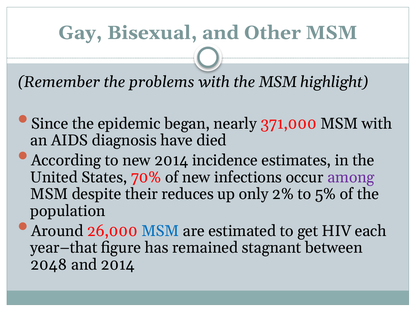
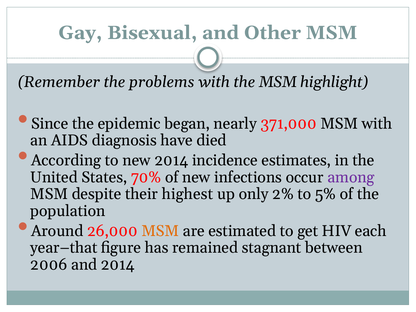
reduces: reduces -> highest
MSM at (160, 231) colour: blue -> orange
2048: 2048 -> 2006
